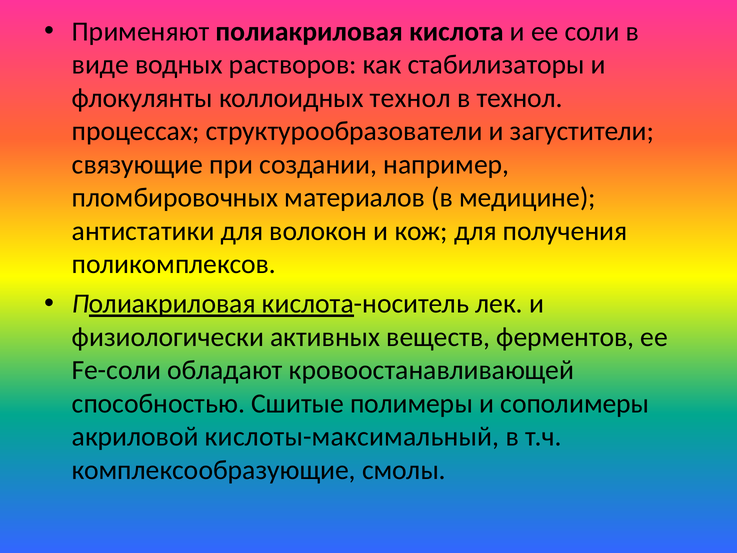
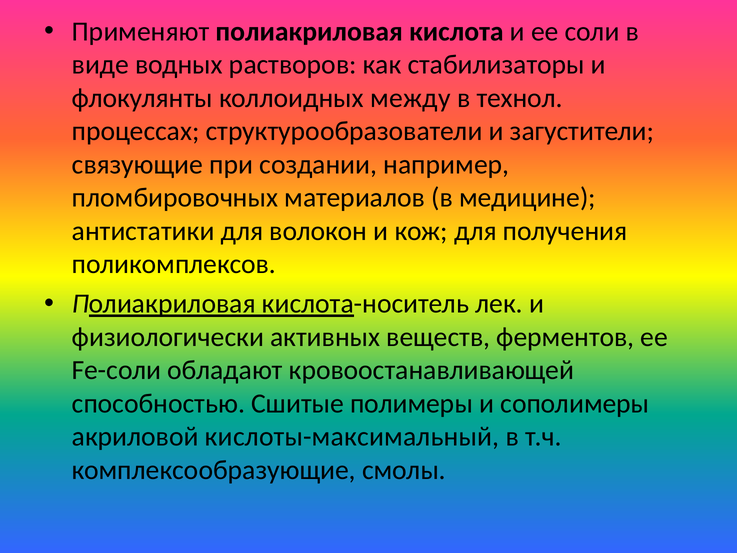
коллоидных технол: технол -> между
